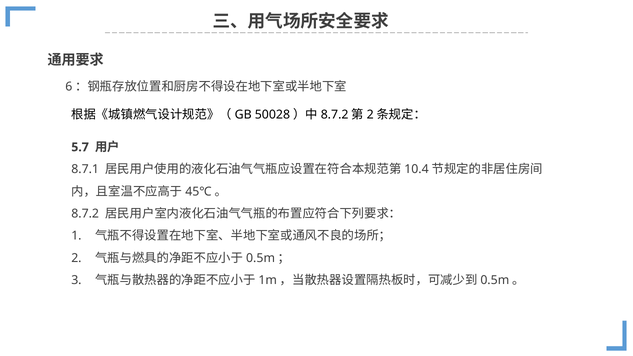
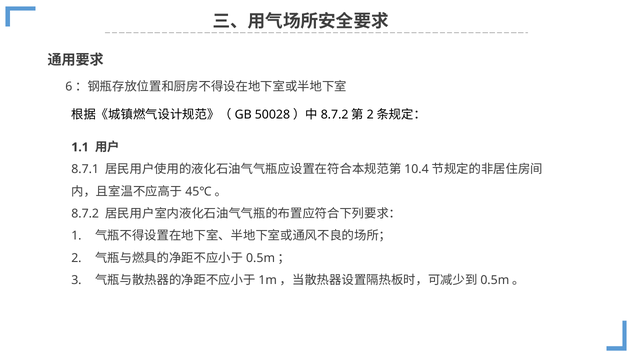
5.7: 5.7 -> 1.1
